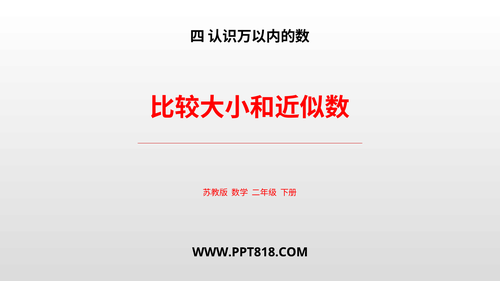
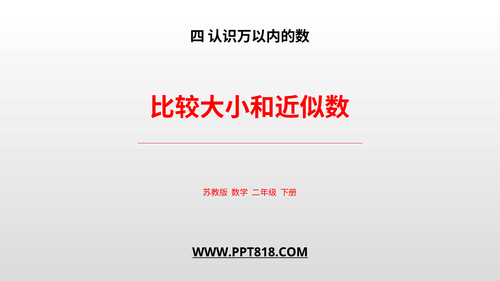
WWW.PPT818.COM underline: none -> present
